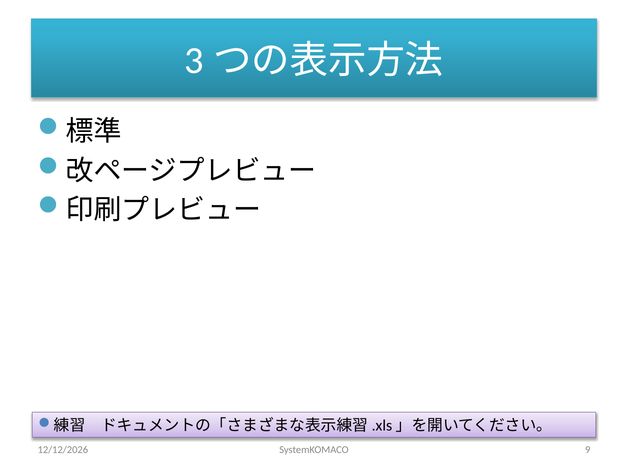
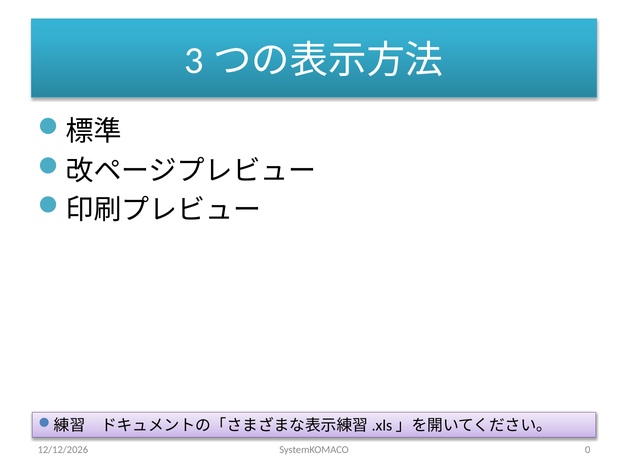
9: 9 -> 0
